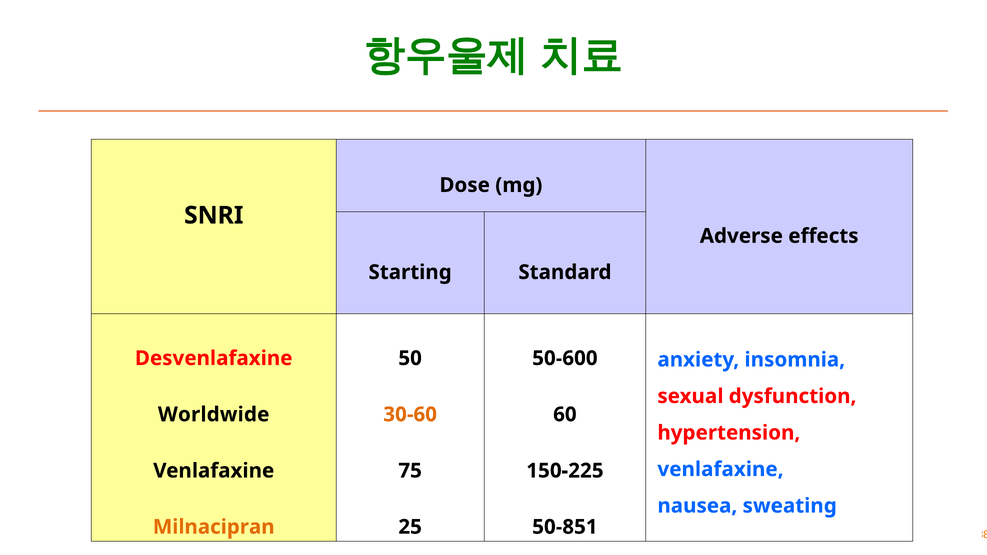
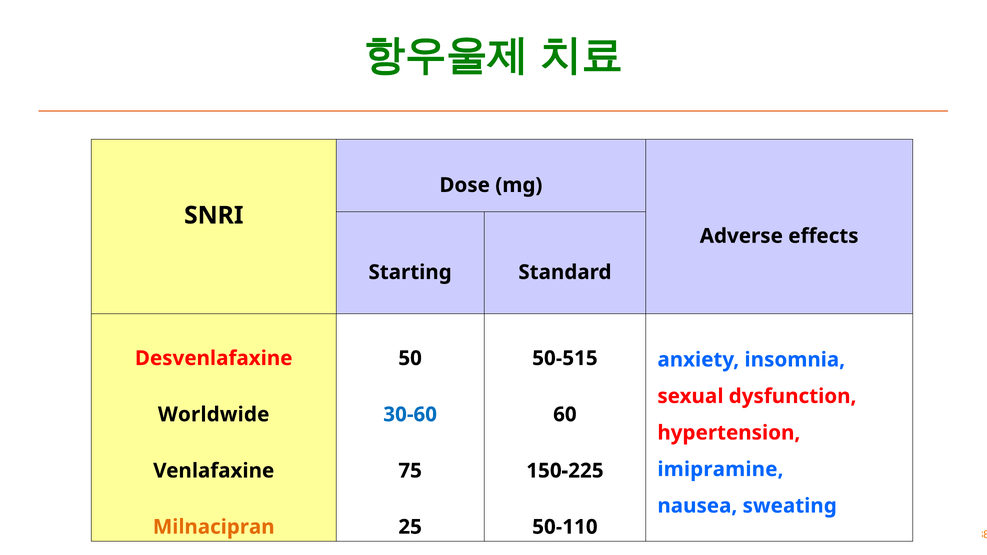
50-600: 50-600 -> 50-515
30-60 colour: orange -> blue
venlafaxine at (720, 469): venlafaxine -> imipramine
50-851: 50-851 -> 50-110
